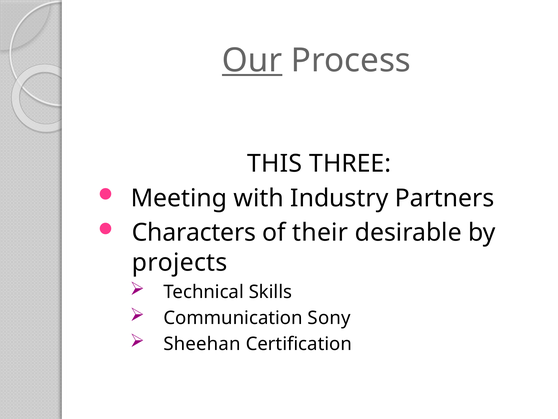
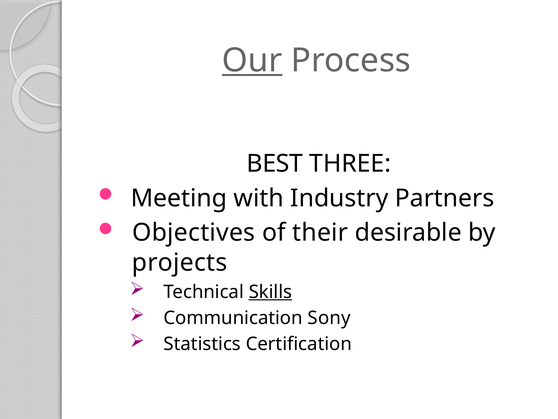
THIS: THIS -> BEST
Characters: Characters -> Objectives
Skills underline: none -> present
Sheehan: Sheehan -> Statistics
